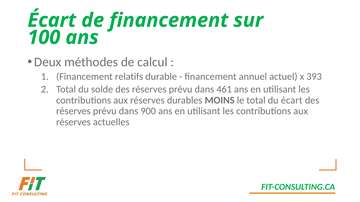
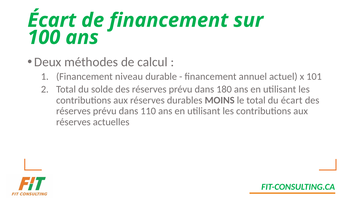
relatifs: relatifs -> niveau
393: 393 -> 101
461: 461 -> 180
900: 900 -> 110
